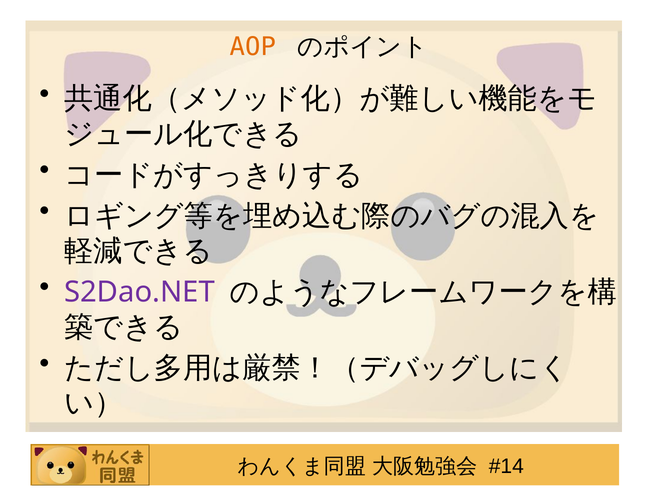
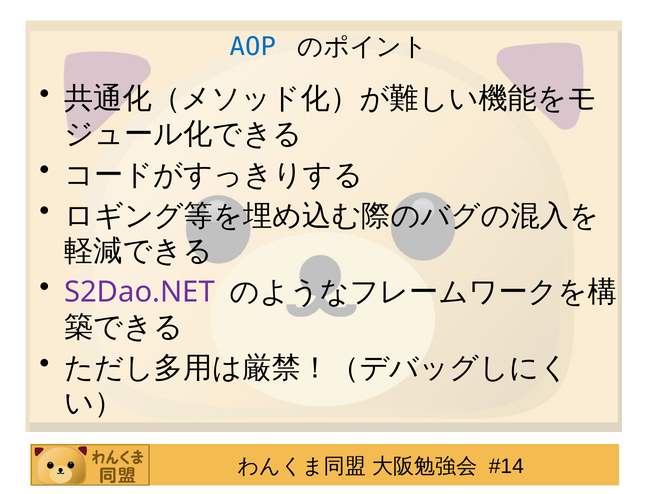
AOP colour: orange -> blue
